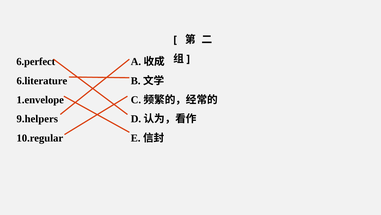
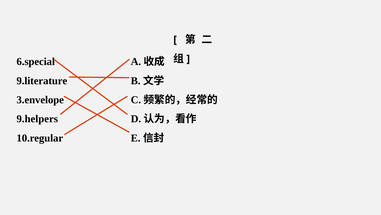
6.perfect: 6.perfect -> 6.special
6.literature: 6.literature -> 9.literature
1.envelope: 1.envelope -> 3.envelope
